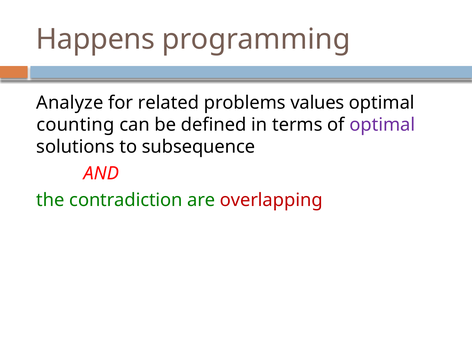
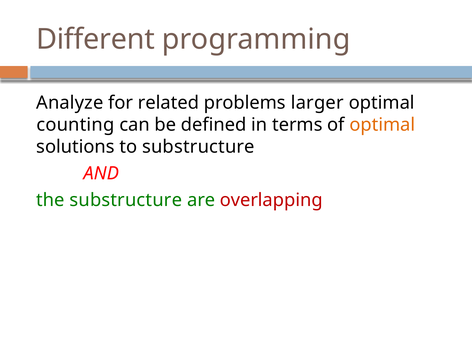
Happens: Happens -> Different
values: values -> larger
optimal at (382, 125) colour: purple -> orange
to subsequence: subsequence -> substructure
the contradiction: contradiction -> substructure
